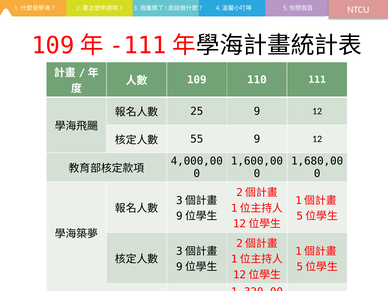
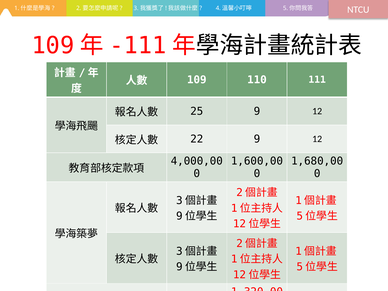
55: 55 -> 22
